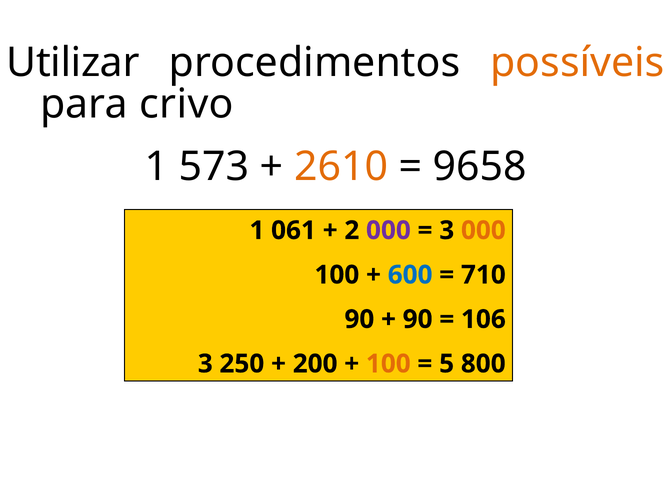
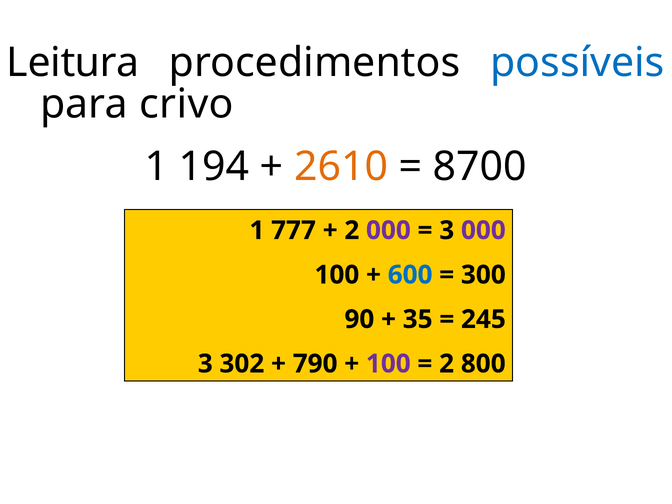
Utilizar: Utilizar -> Leitura
possíveis colour: orange -> blue
573: 573 -> 194
9658: 9658 -> 8700
061: 061 -> 777
000 at (483, 230) colour: orange -> purple
710: 710 -> 300
90 at (418, 319): 90 -> 35
106: 106 -> 245
250: 250 -> 302
200: 200 -> 790
100 at (388, 364) colour: orange -> purple
5 at (447, 364): 5 -> 2
